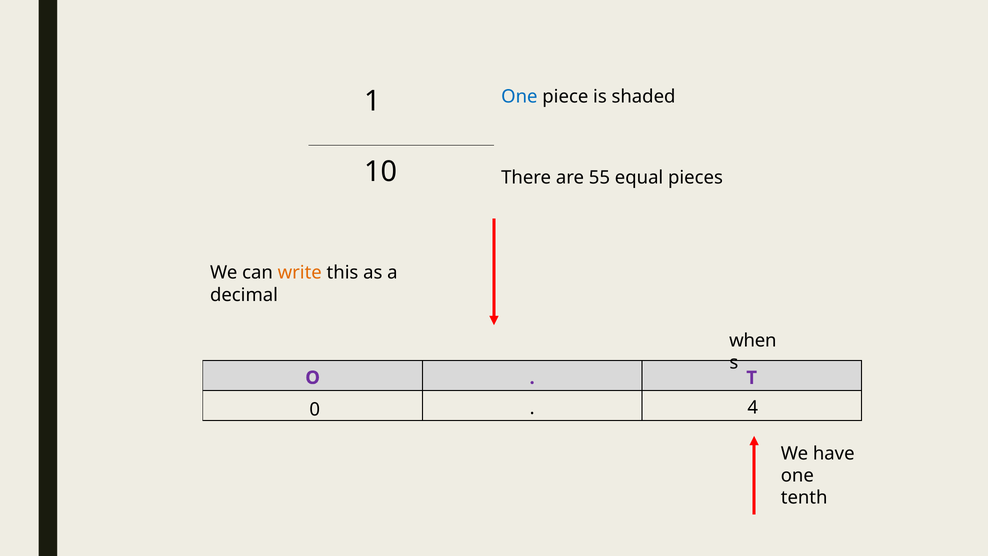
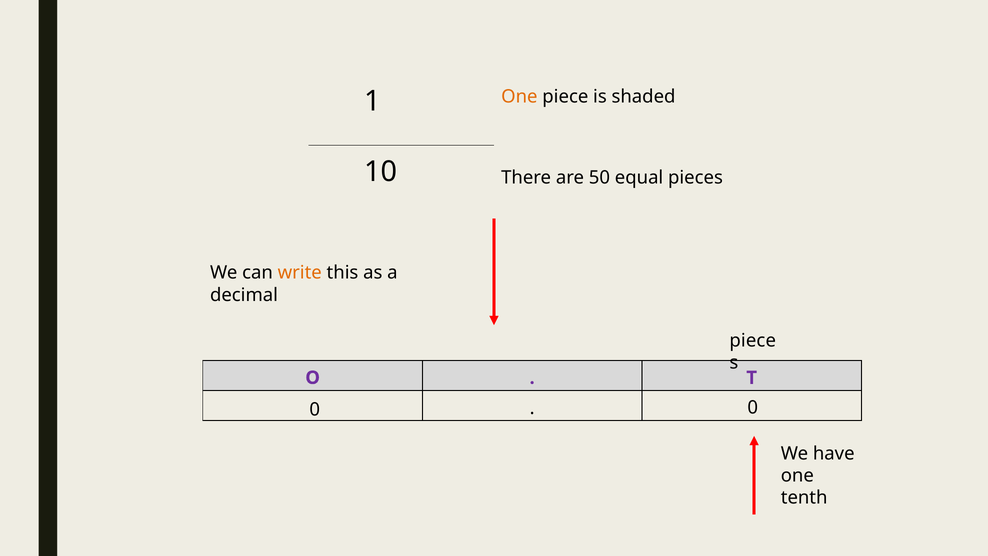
One at (519, 97) colour: blue -> orange
55: 55 -> 50
when at (753, 340): when -> piece
0 4: 4 -> 0
